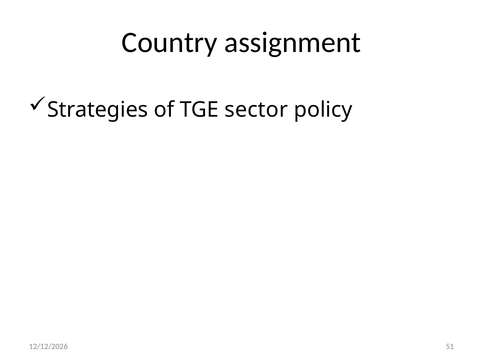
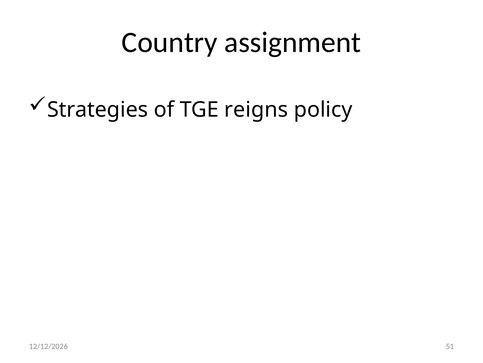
sector: sector -> reigns
